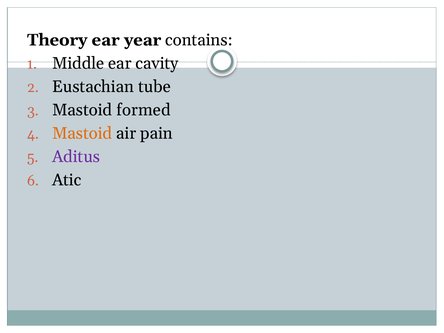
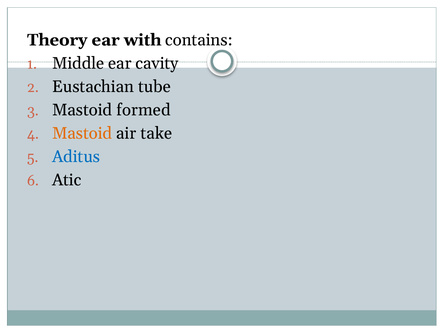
year: year -> with
pain: pain -> take
Aditus colour: purple -> blue
